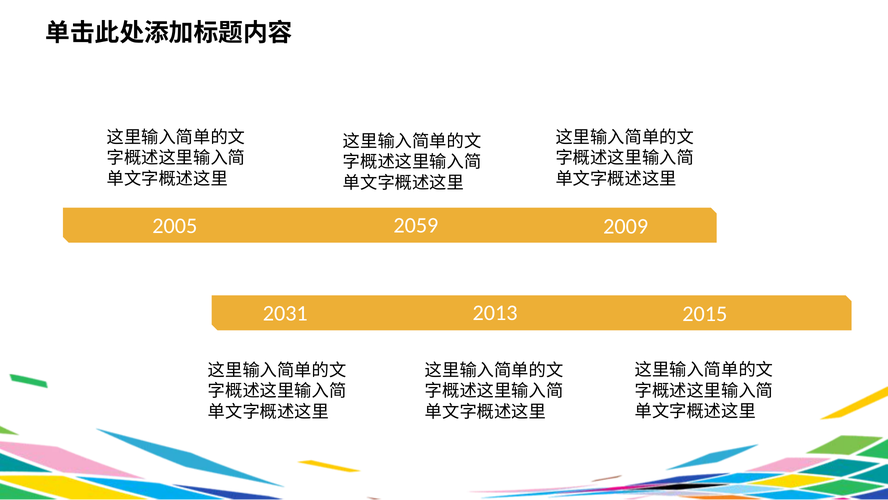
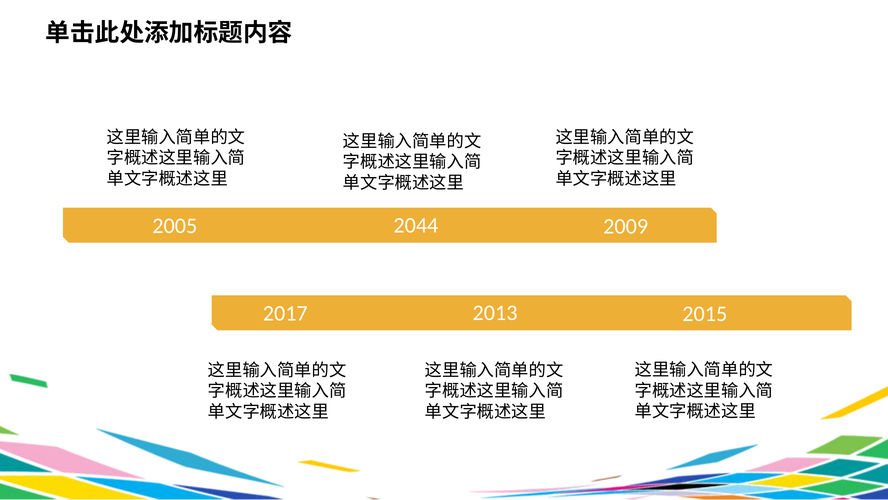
2059: 2059 -> 2044
2031: 2031 -> 2017
